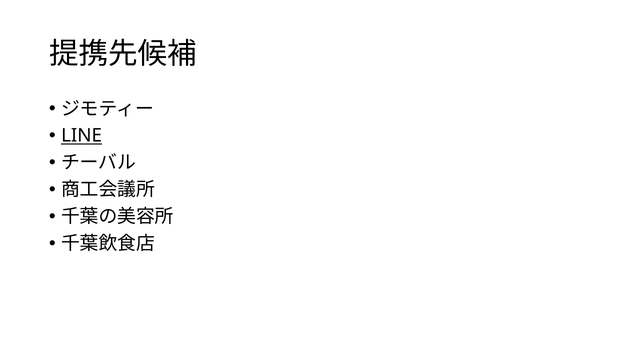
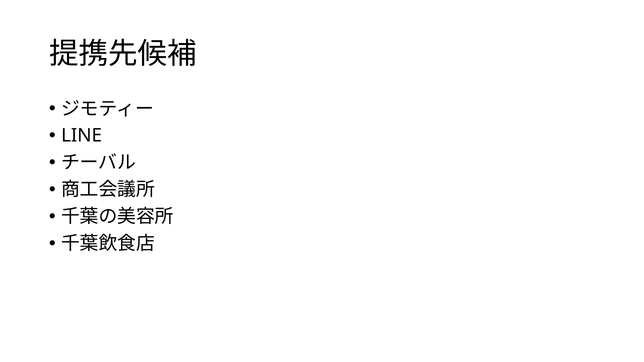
LINE underline: present -> none
